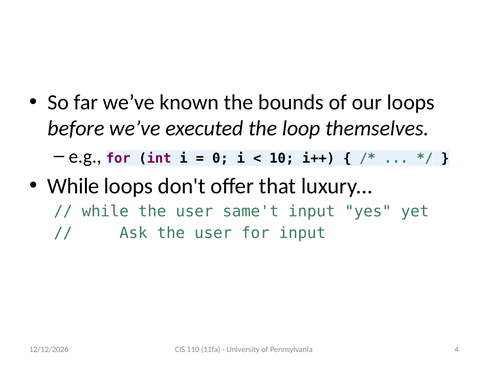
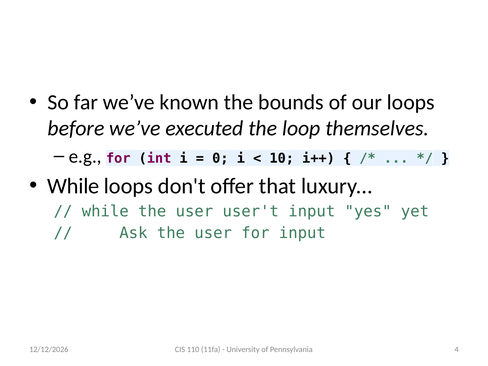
same't: same't -> user't
